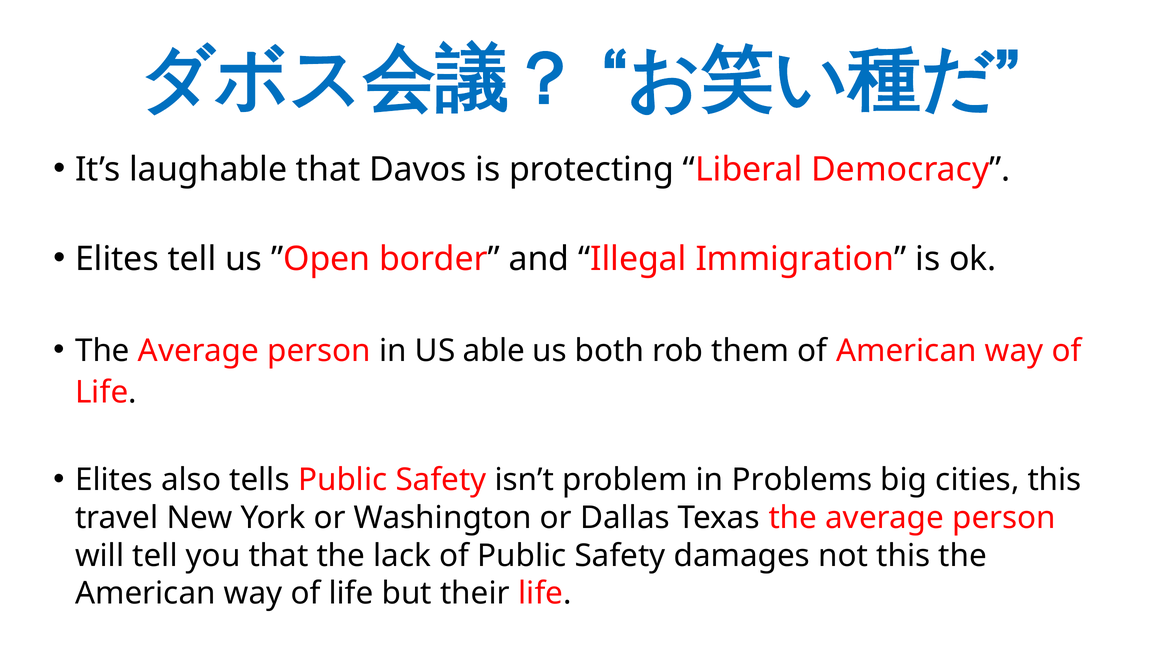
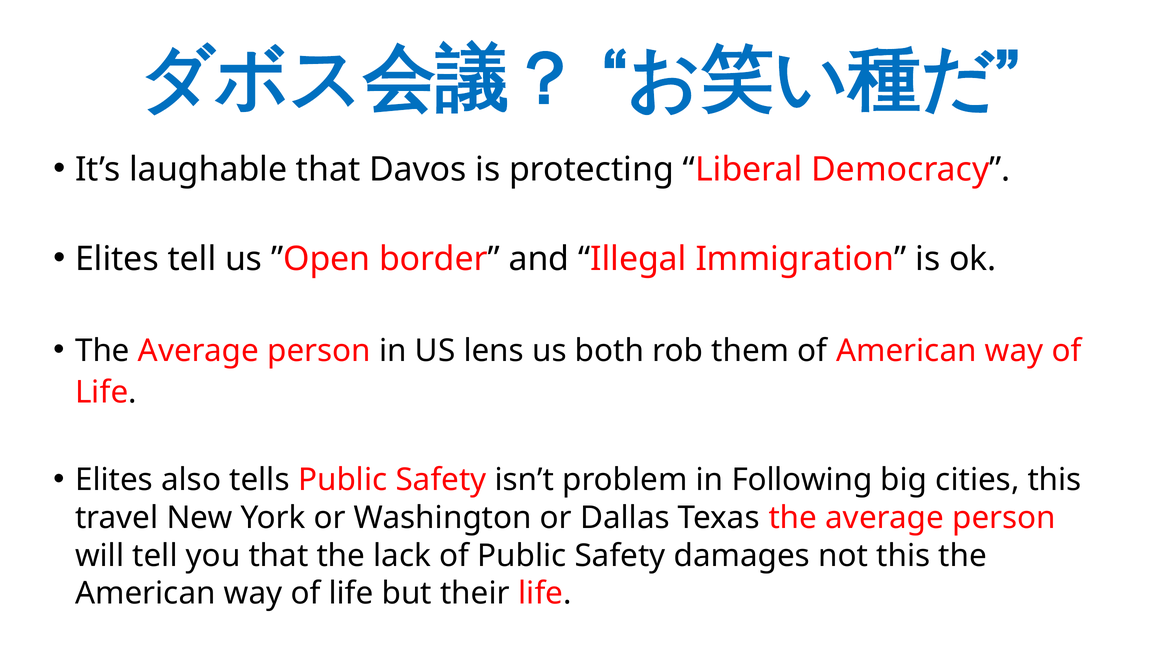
able: able -> lens
Problems: Problems -> Following
